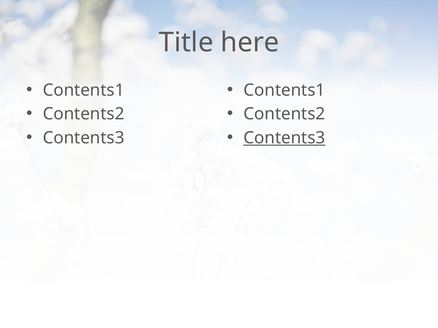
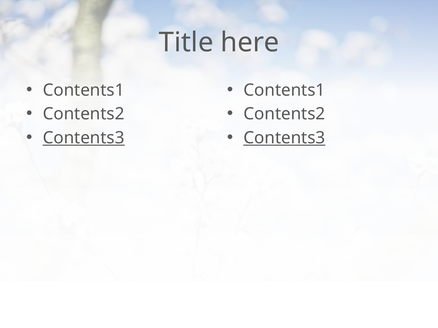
Contents3 at (84, 138) underline: none -> present
